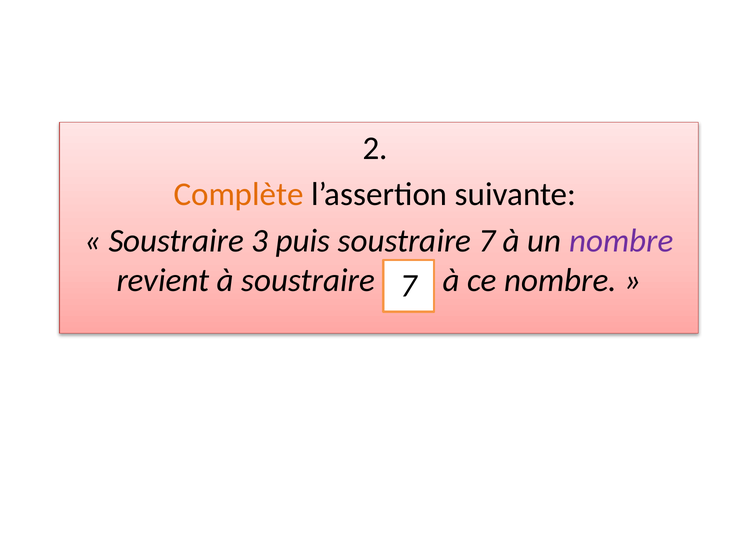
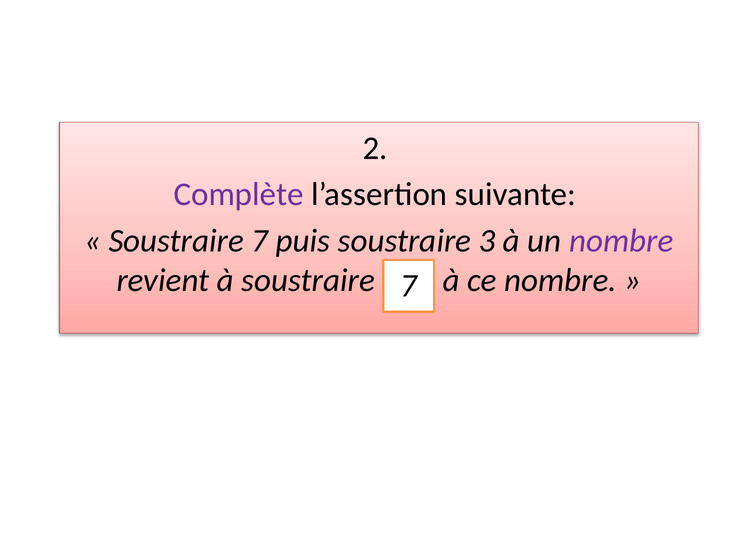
Complète colour: orange -> purple
Soustraire 3: 3 -> 7
soustraire 7: 7 -> 3
